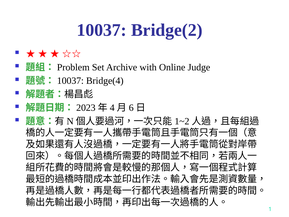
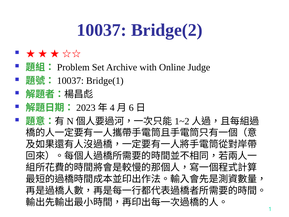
Bridge(4: Bridge(4 -> Bridge(1
